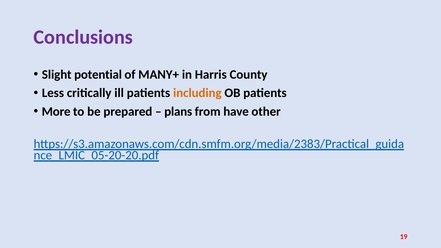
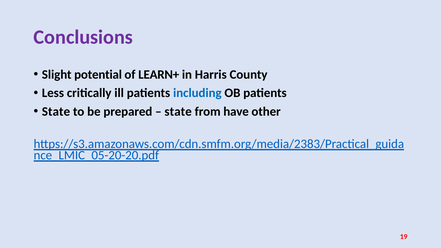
MANY+: MANY+ -> LEARN+
including colour: orange -> blue
More at (56, 112): More -> State
plans at (178, 112): plans -> state
